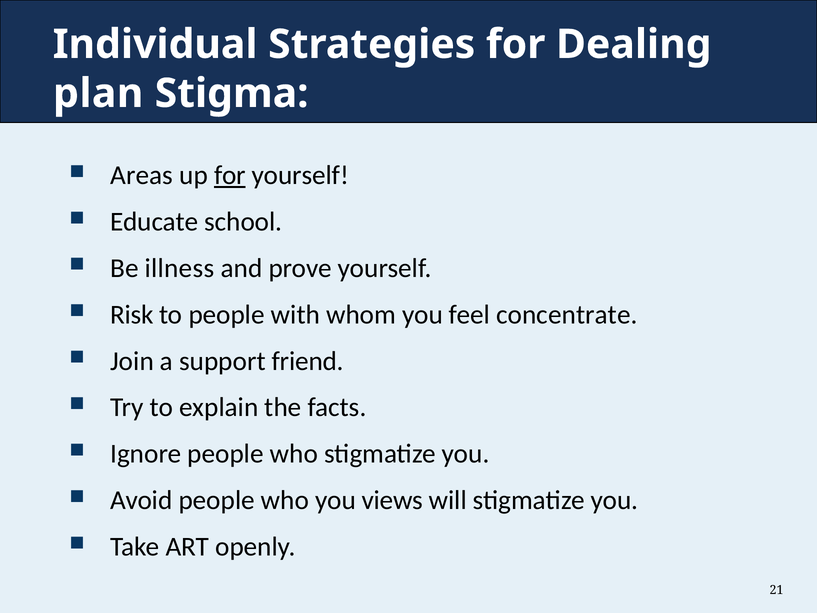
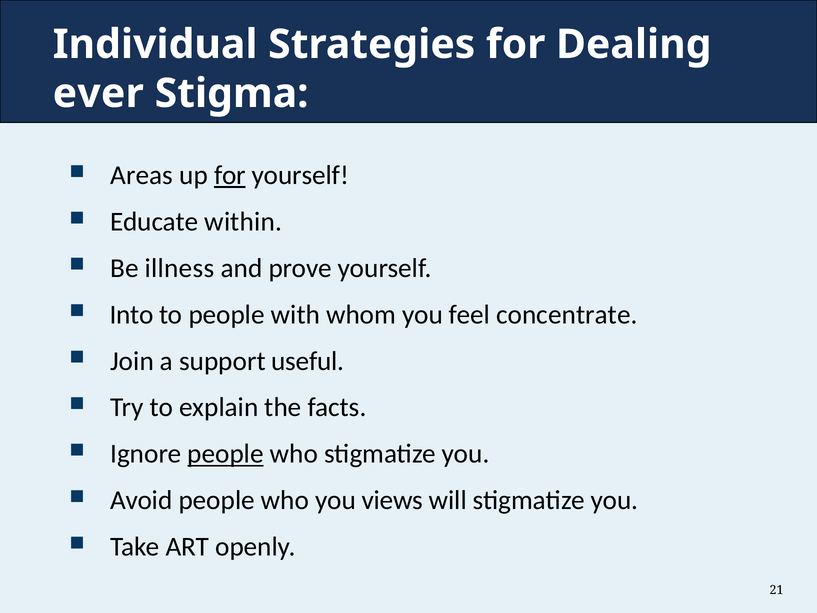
plan: plan -> ever
school: school -> within
Risk: Risk -> Into
friend: friend -> useful
people at (225, 454) underline: none -> present
